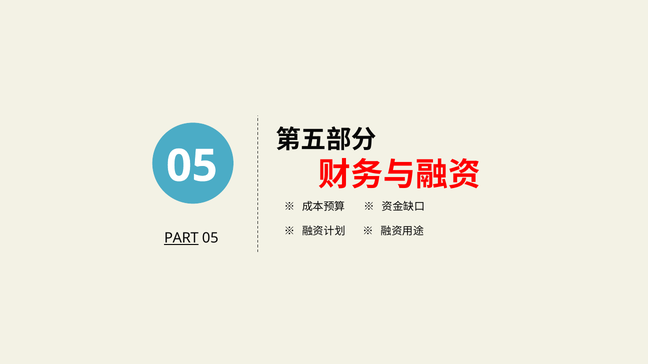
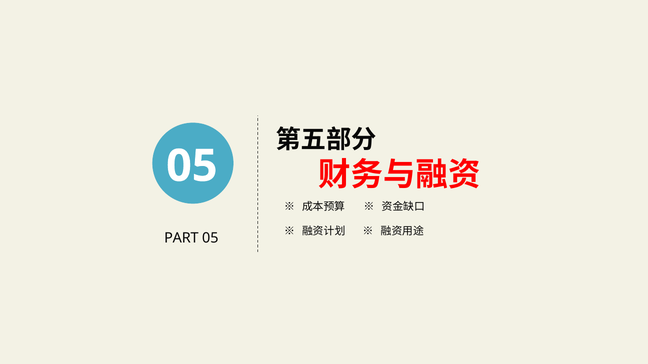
PART underline: present -> none
